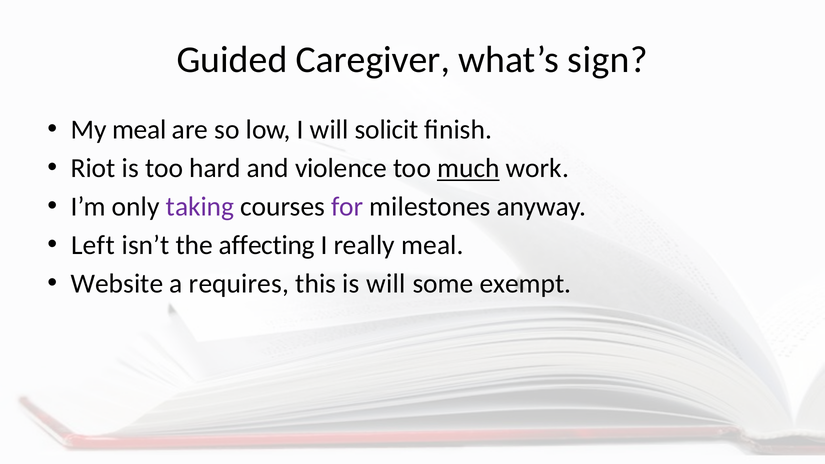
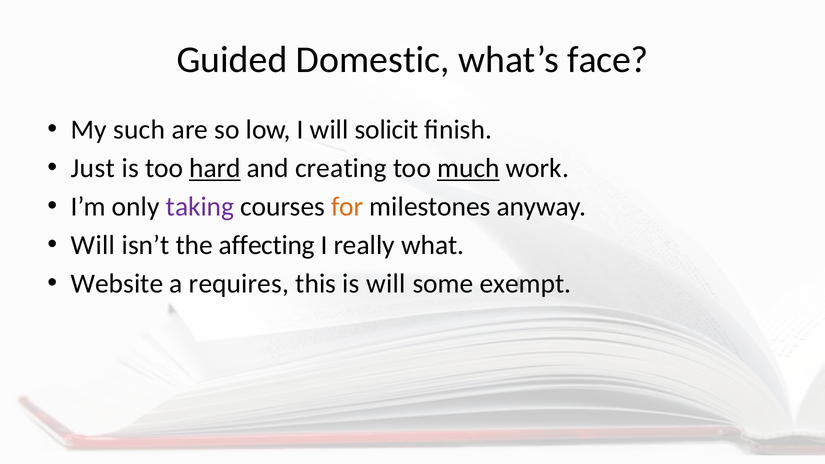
Caregiver: Caregiver -> Domestic
sign: sign -> face
My meal: meal -> such
Riot: Riot -> Just
hard underline: none -> present
violence: violence -> creating
for colour: purple -> orange
Left at (93, 245): Left -> Will
really meal: meal -> what
